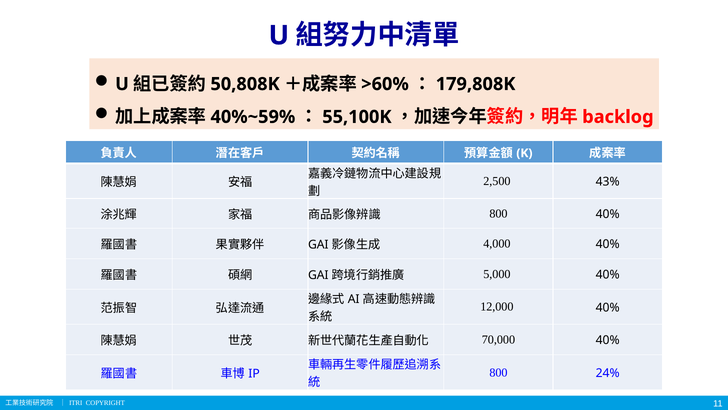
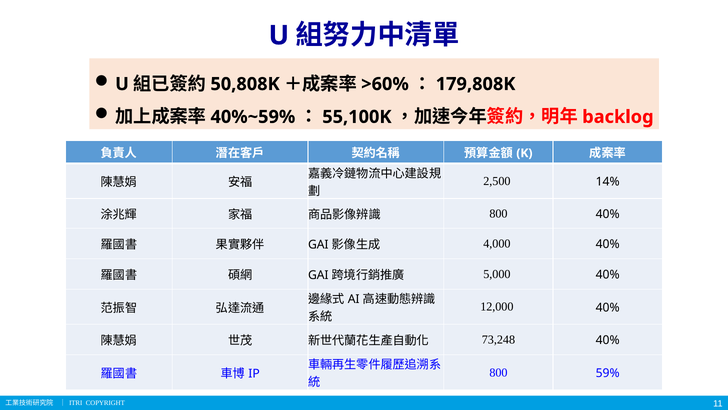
43%: 43% -> 14%
70,000: 70,000 -> 73,248
24%: 24% -> 59%
